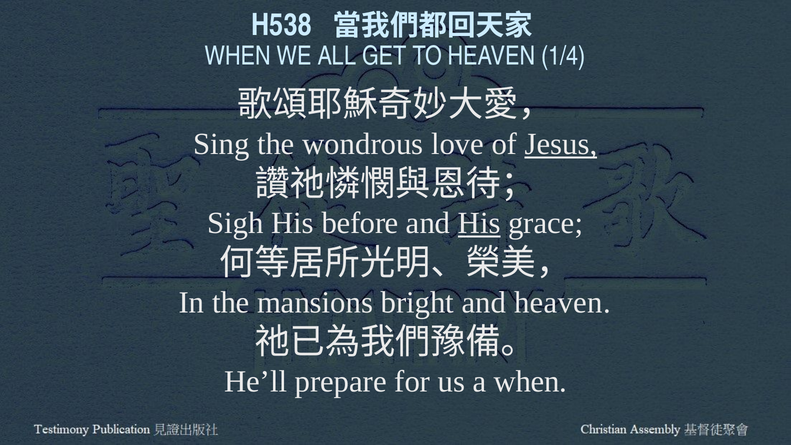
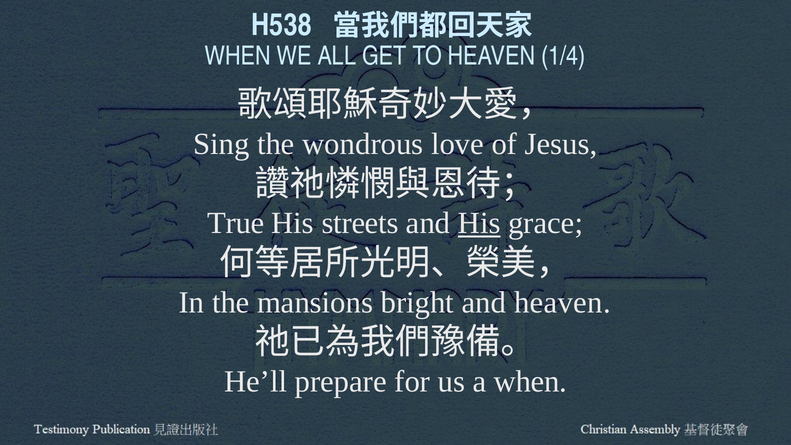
Jesus underline: present -> none
Sigh: Sigh -> True
before: before -> streets
